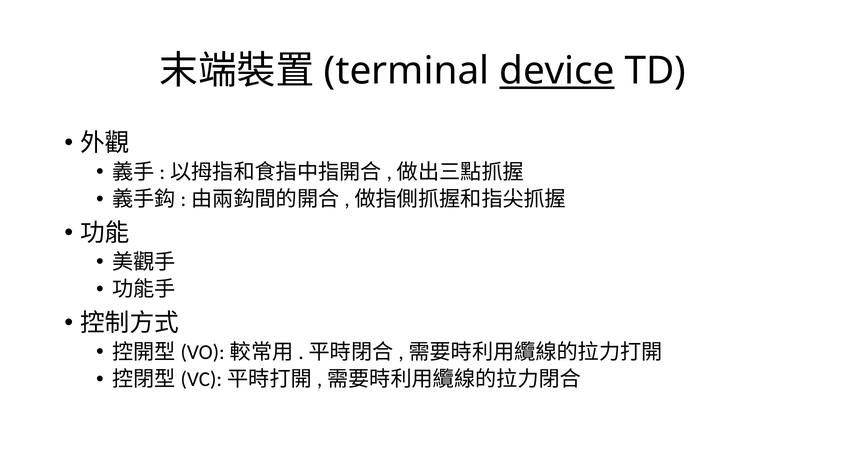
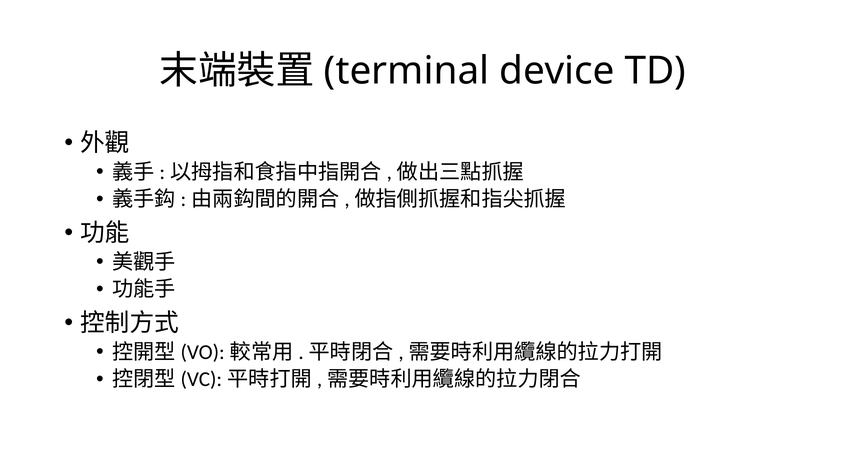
device underline: present -> none
